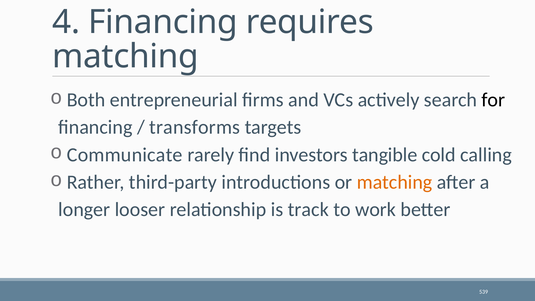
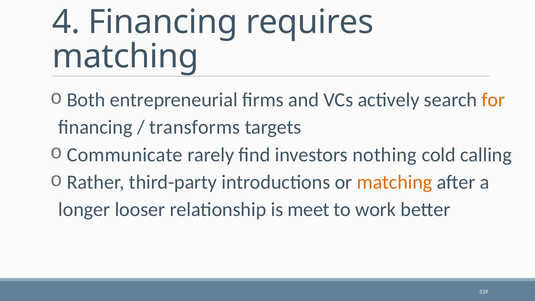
for colour: black -> orange
tangible: tangible -> nothing
track: track -> meet
